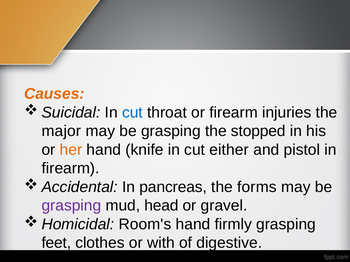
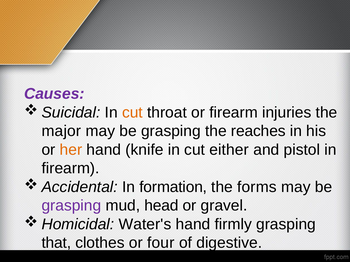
Causes colour: orange -> purple
cut at (132, 113) colour: blue -> orange
stopped: stopped -> reaches
pancreas: pancreas -> formation
Room's: Room's -> Water's
feet: feet -> that
with: with -> four
